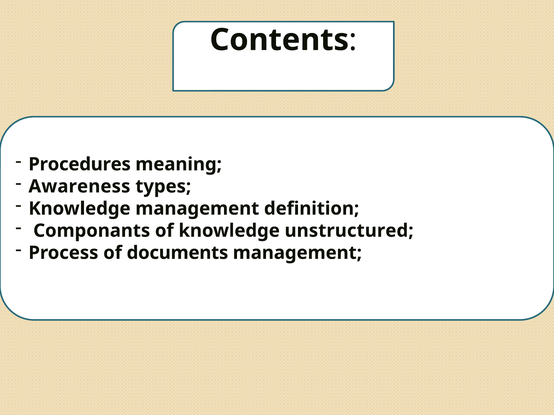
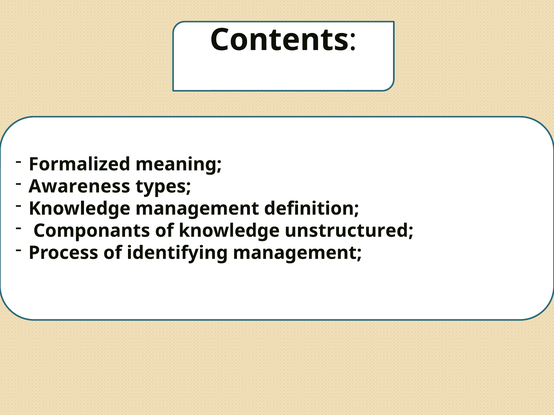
Procedures: Procedures -> Formalized
documents: documents -> identifying
